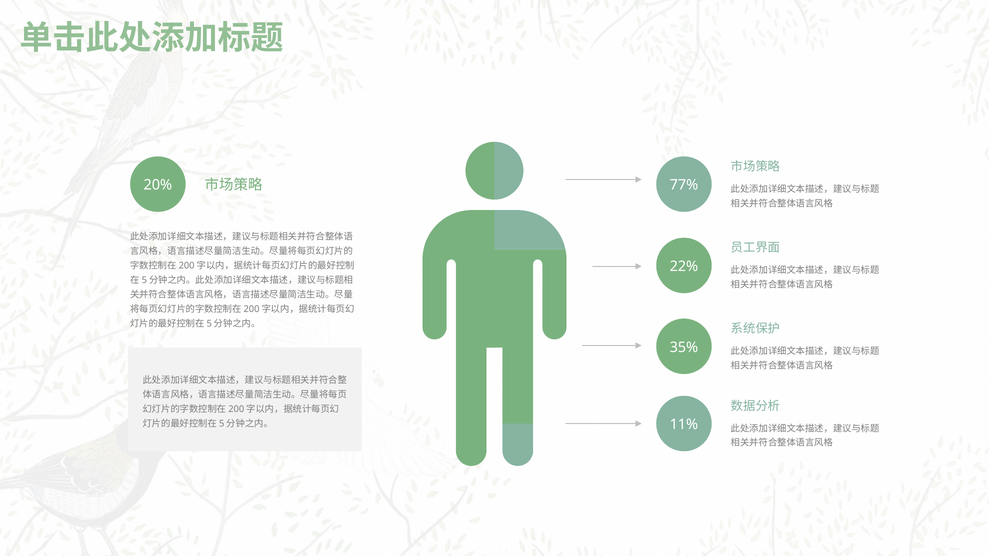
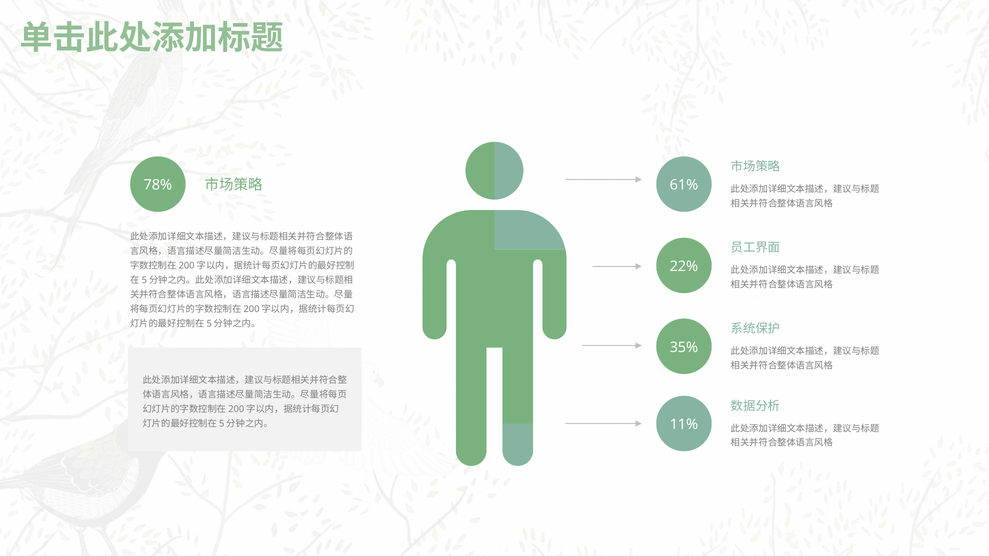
20%: 20% -> 78%
77%: 77% -> 61%
